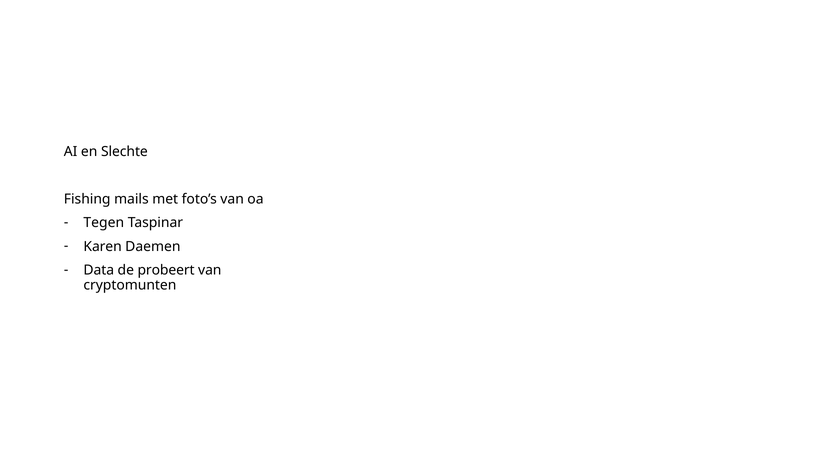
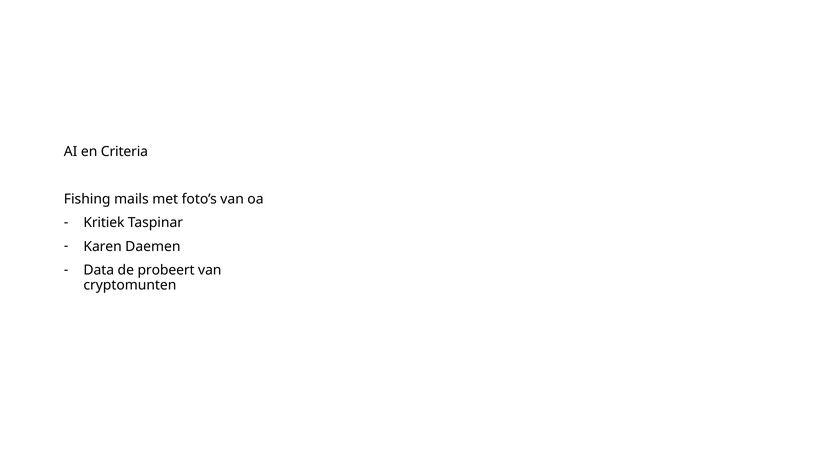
Slechte: Slechte -> Criteria
Tegen: Tegen -> Kritiek
